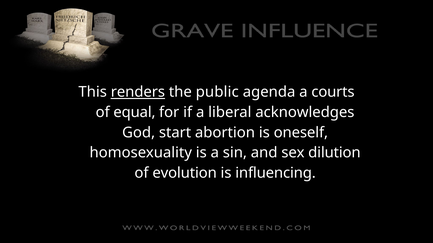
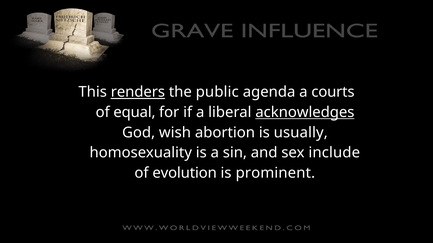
acknowledges underline: none -> present
start: start -> wish
oneself: oneself -> usually
dilution: dilution -> include
influencing: influencing -> prominent
